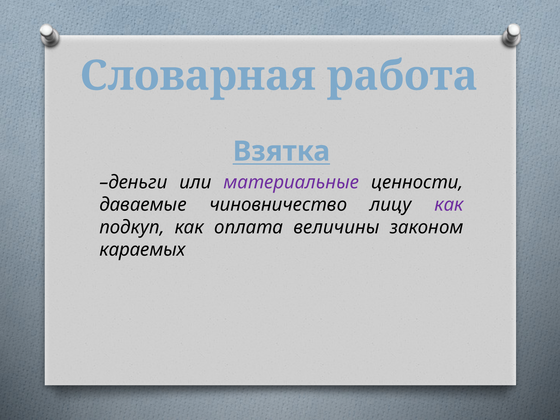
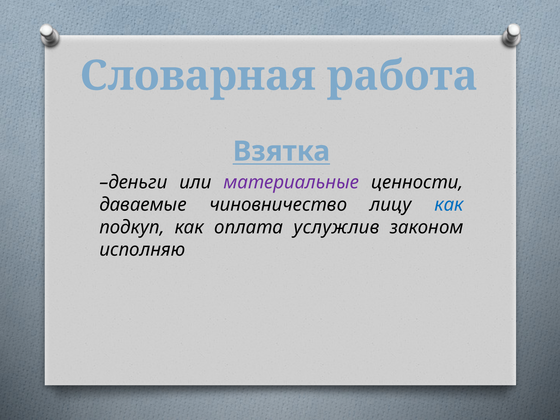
как at (449, 205) colour: purple -> blue
величины: величины -> услужлив
караемых: караемых -> исполняю
